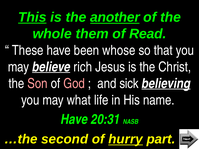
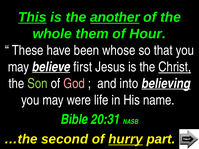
Read: Read -> Hour
rich: rich -> first
Christ underline: none -> present
Son colour: pink -> light green
sick: sick -> into
what: what -> were
Have at (74, 120): Have -> Bible
